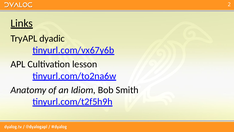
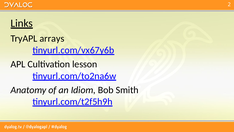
dyadic: dyadic -> arrays
